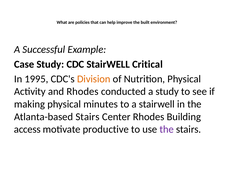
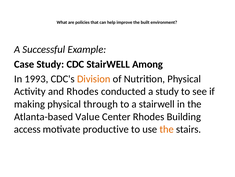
Critical: Critical -> Among
1995: 1995 -> 1993
minutes: minutes -> through
Atlanta-based Stairs: Stairs -> Value
the at (167, 129) colour: purple -> orange
